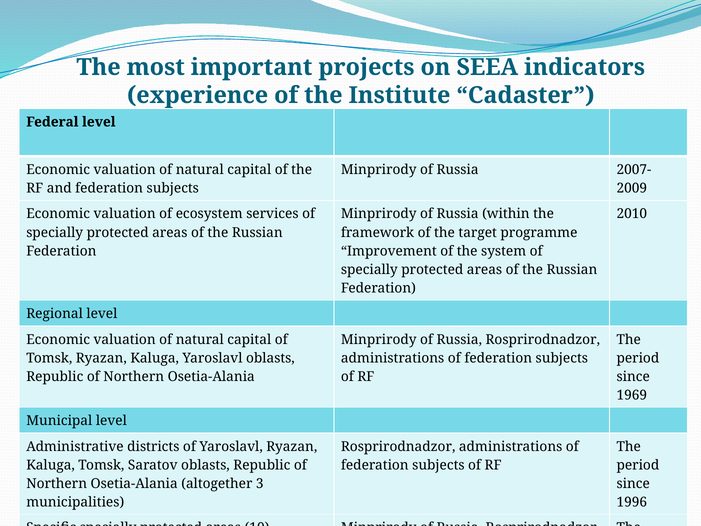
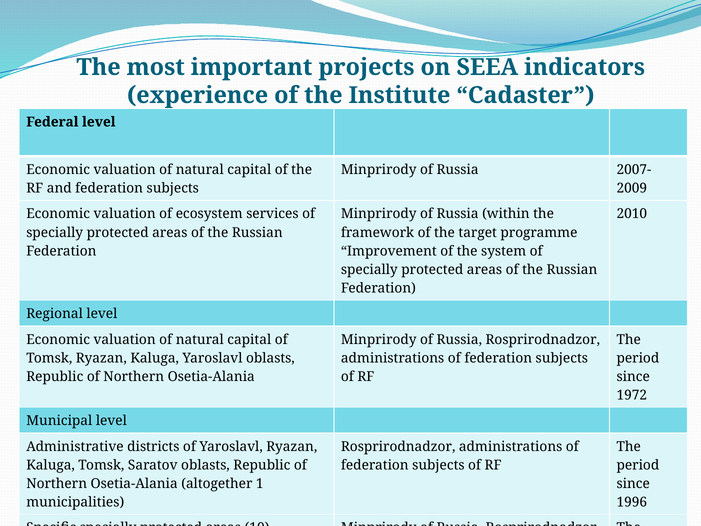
1969: 1969 -> 1972
3: 3 -> 1
